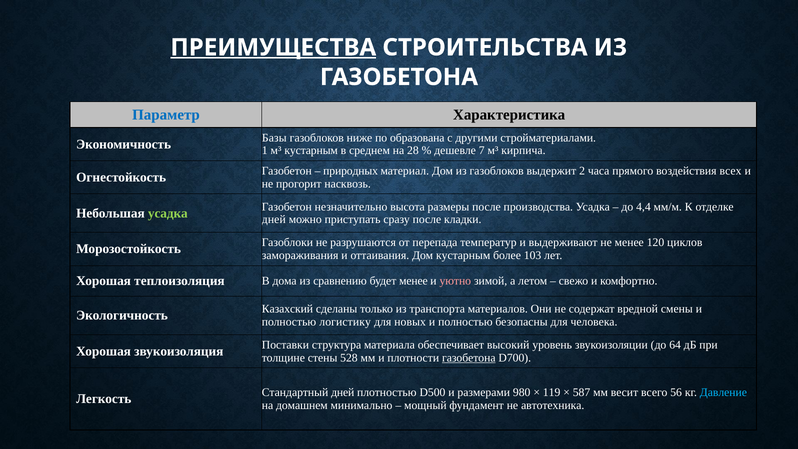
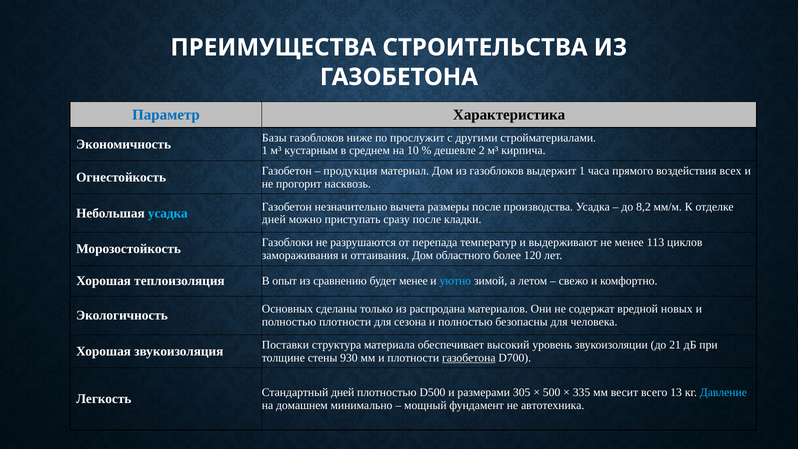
ПРЕИМУЩЕСТВА underline: present -> none
образована: образована -> прослужит
28: 28 -> 10
7: 7 -> 2
природных: природных -> продукция
выдержит 2: 2 -> 1
усадка at (168, 213) colour: light green -> light blue
высота: высота -> вычета
4,4: 4,4 -> 8,2
120: 120 -> 113
Дом кустарным: кустарным -> областного
103: 103 -> 120
дома: дома -> опыт
уютно colour: pink -> light blue
Казахский: Казахский -> Основных
транспорта: транспорта -> распродана
смены: смены -> новых
полностью логистику: логистику -> плотности
новых: новых -> сезона
64: 64 -> 21
528: 528 -> 930
980: 980 -> 305
119: 119 -> 500
587: 587 -> 335
56: 56 -> 13
